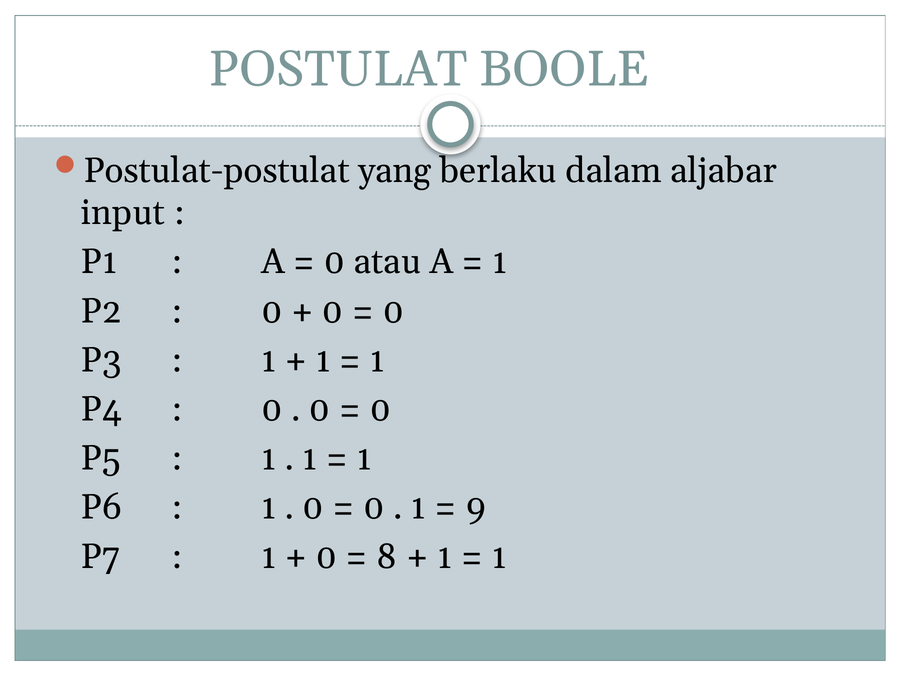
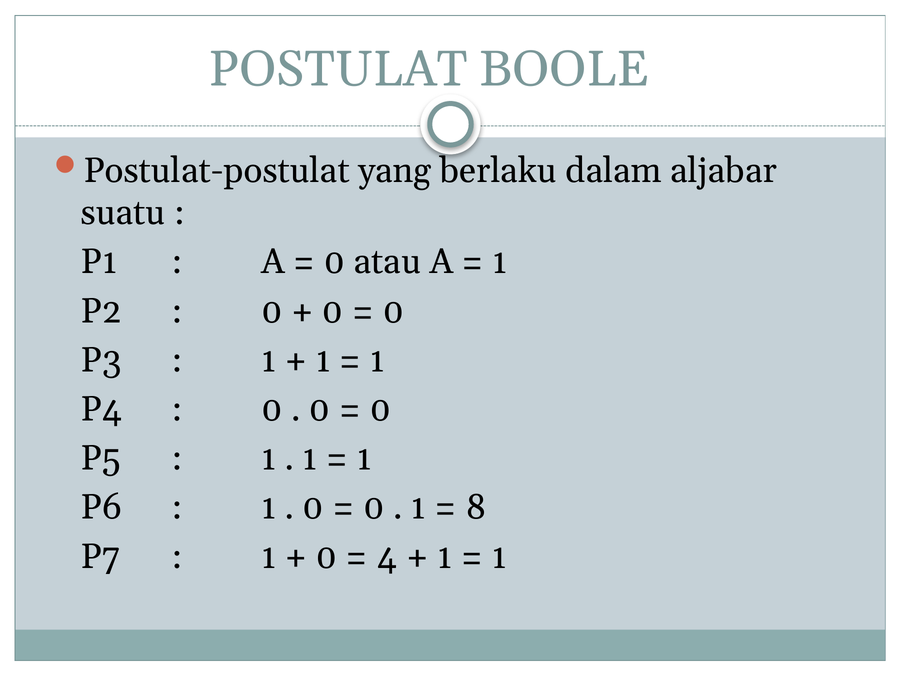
input: input -> suatu
9: 9 -> 8
8: 8 -> 4
